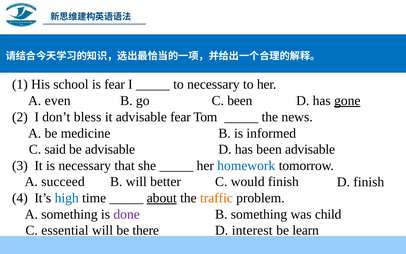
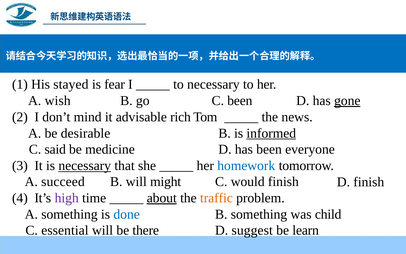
school: school -> stayed
even: even -> wish
bless: bless -> mind
advisable fear: fear -> rich
medicine: medicine -> desirable
informed underline: none -> present
be advisable: advisable -> medicine
been advisable: advisable -> everyone
necessary at (85, 166) underline: none -> present
better: better -> might
high colour: blue -> purple
done colour: purple -> blue
interest: interest -> suggest
